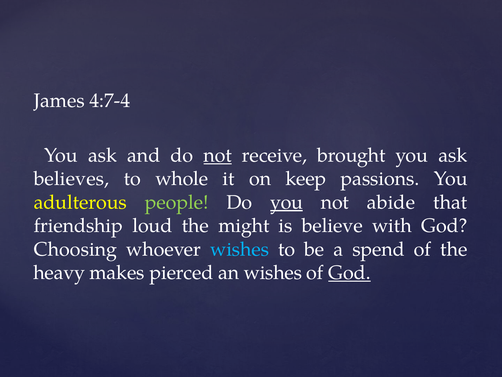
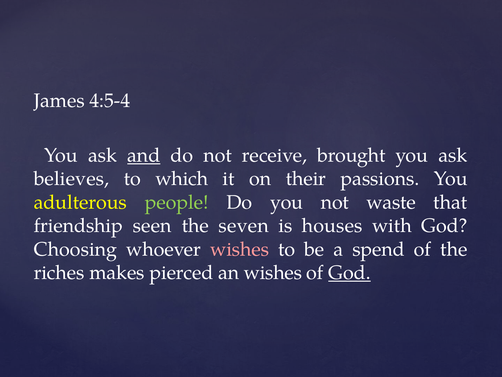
4:7-4: 4:7-4 -> 4:5-4
and underline: none -> present
not at (218, 155) underline: present -> none
whole: whole -> which
keep: keep -> their
you at (287, 202) underline: present -> none
abide: abide -> waste
loud: loud -> seen
might: might -> seven
believe: believe -> houses
wishes at (240, 249) colour: light blue -> pink
heavy: heavy -> riches
